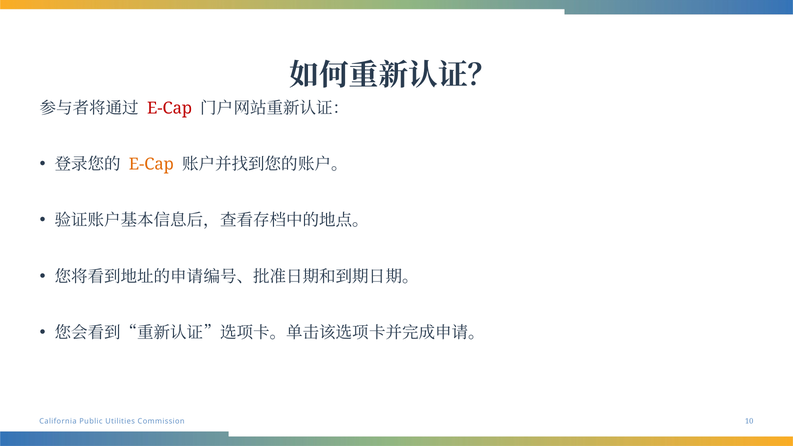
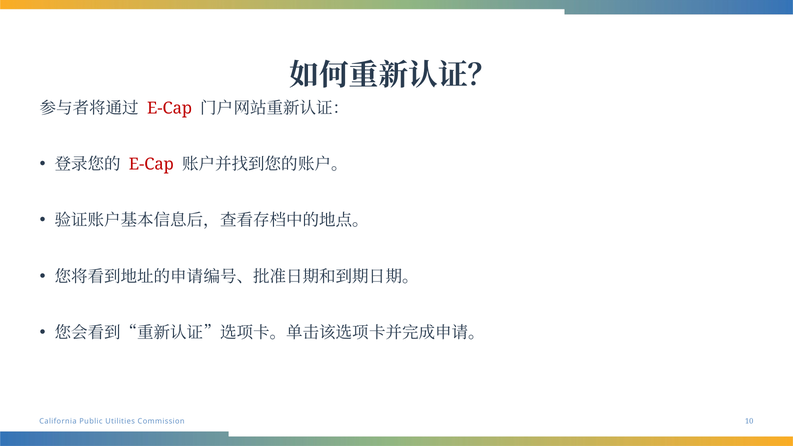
E-Cap at (151, 164) colour: orange -> red
